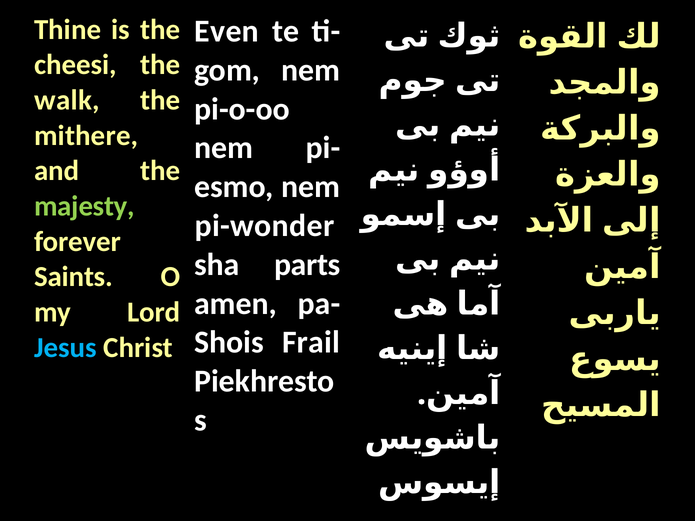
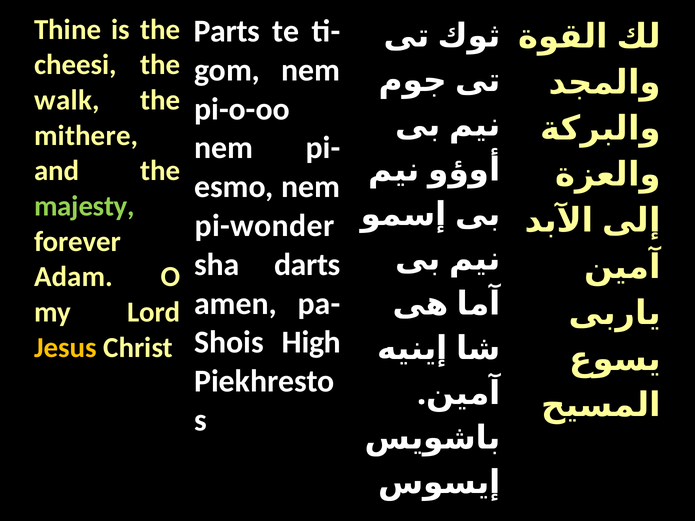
Even: Even -> Parts
parts: parts -> darts
Saints: Saints -> Adam
Frail: Frail -> High
Jesus colour: light blue -> yellow
